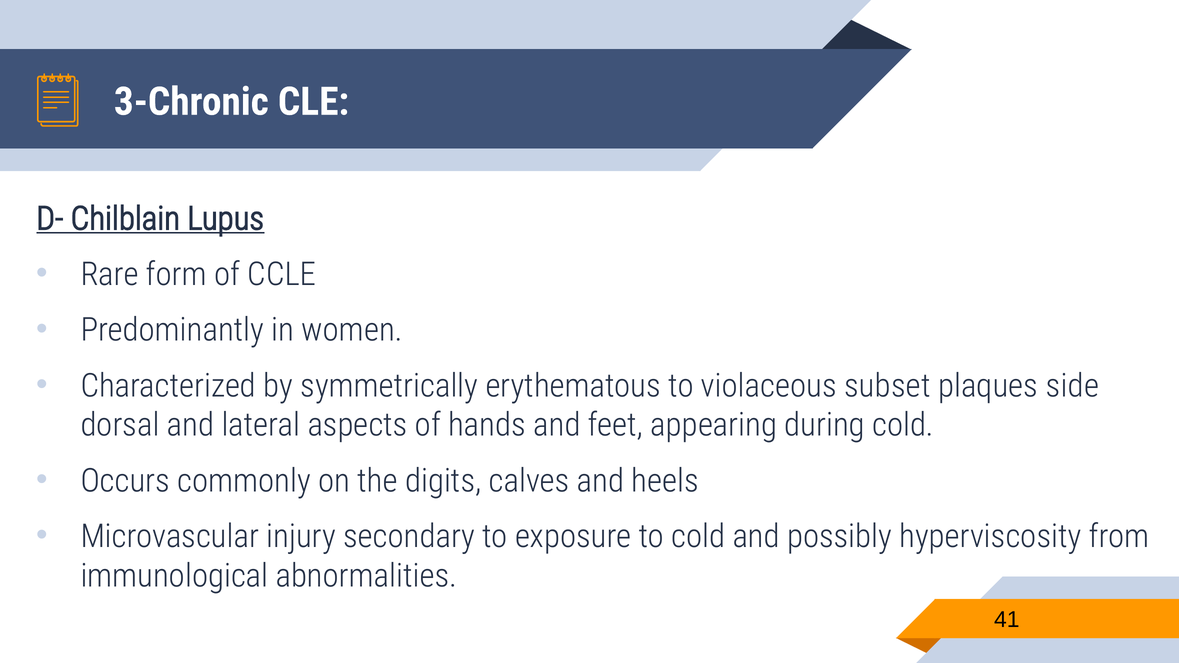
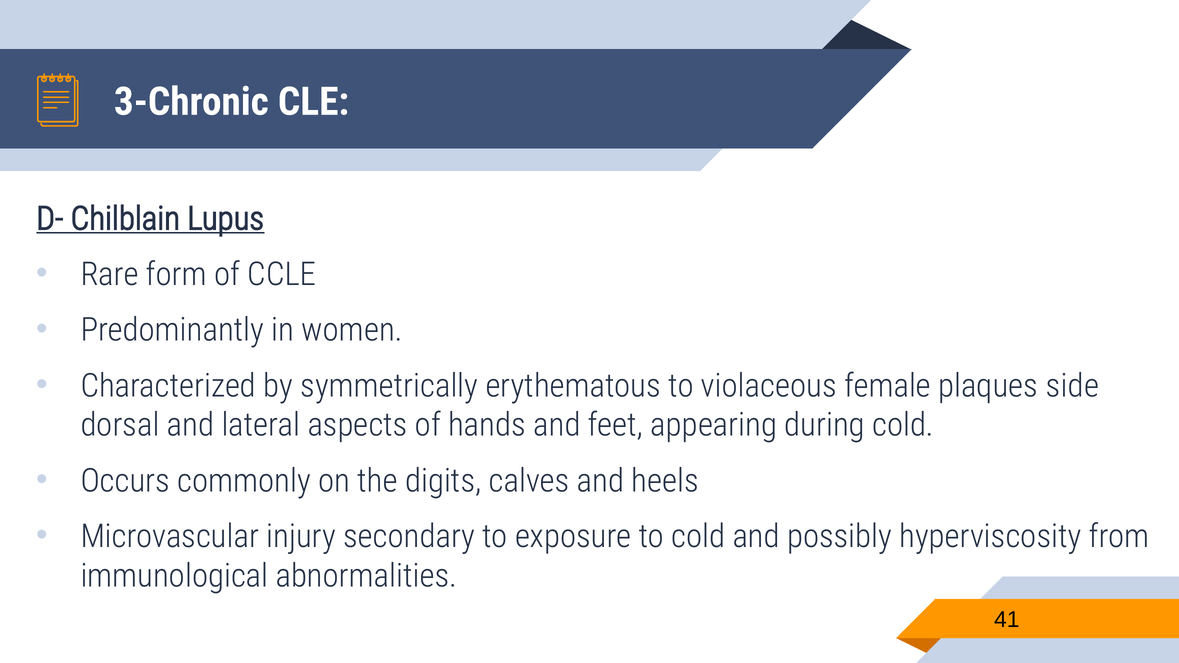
subset: subset -> female
